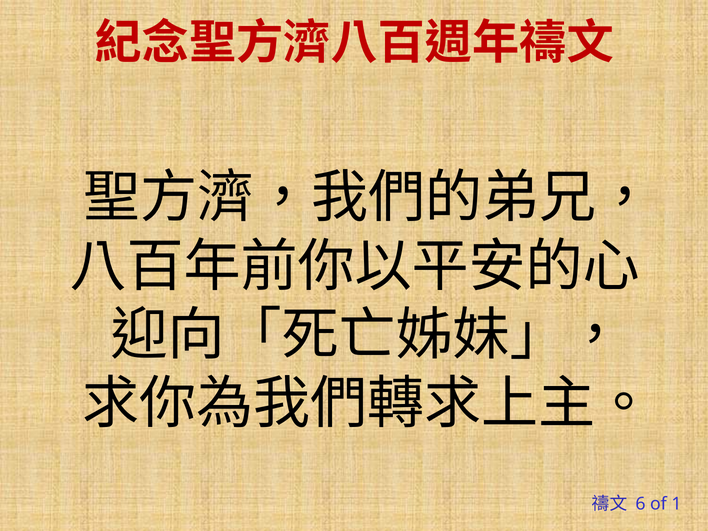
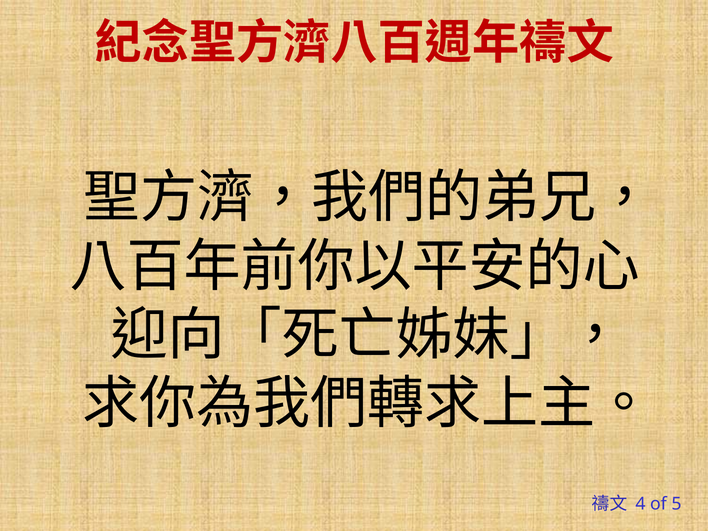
6: 6 -> 4
1: 1 -> 5
